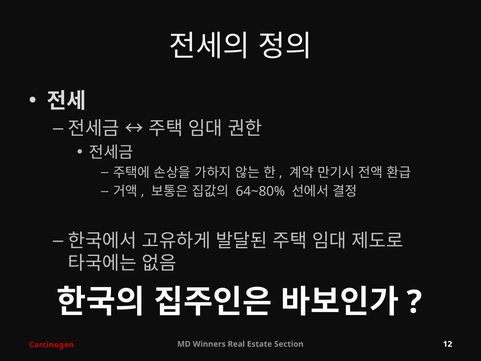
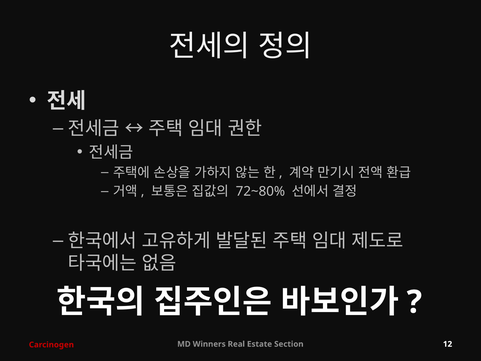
64~80%: 64~80% -> 72~80%
